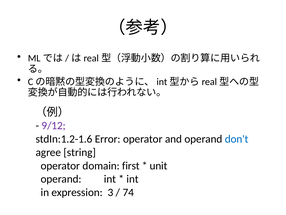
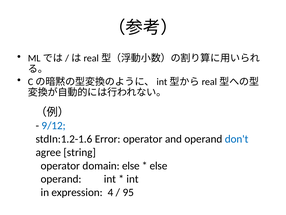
9/12 colour: purple -> blue
domain first: first -> else
unit at (159, 165): unit -> else
3: 3 -> 4
74: 74 -> 95
